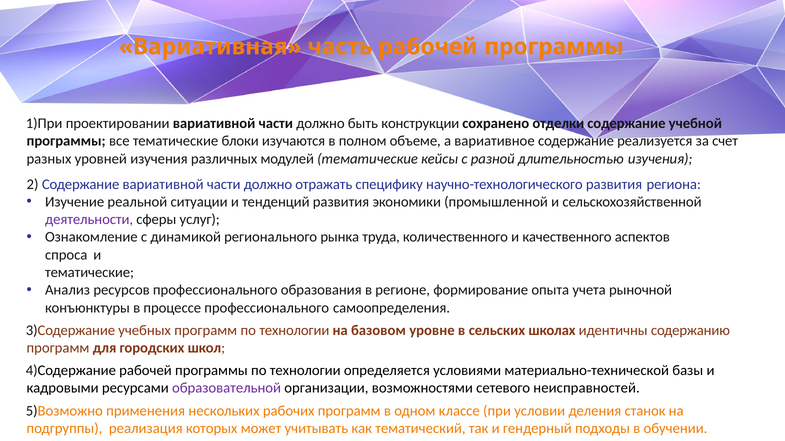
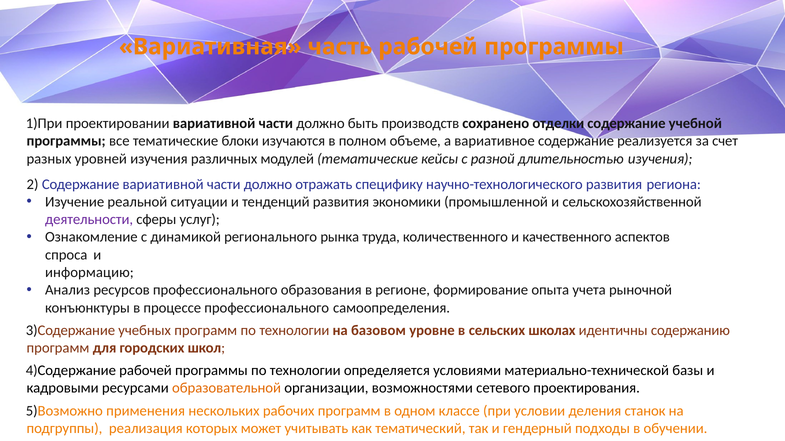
конструкции: конструкции -> производств
тематические at (90, 273): тематические -> информацию
образовательной colour: purple -> orange
неисправностей: неисправностей -> проектирования
